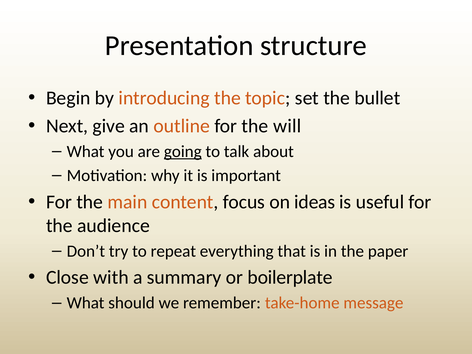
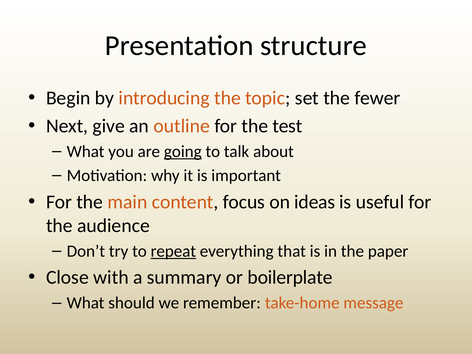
bullet: bullet -> fewer
will: will -> test
repeat underline: none -> present
